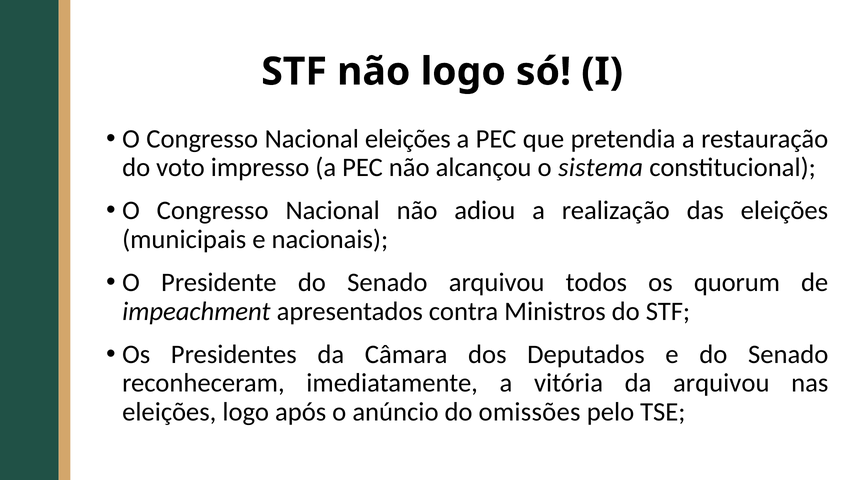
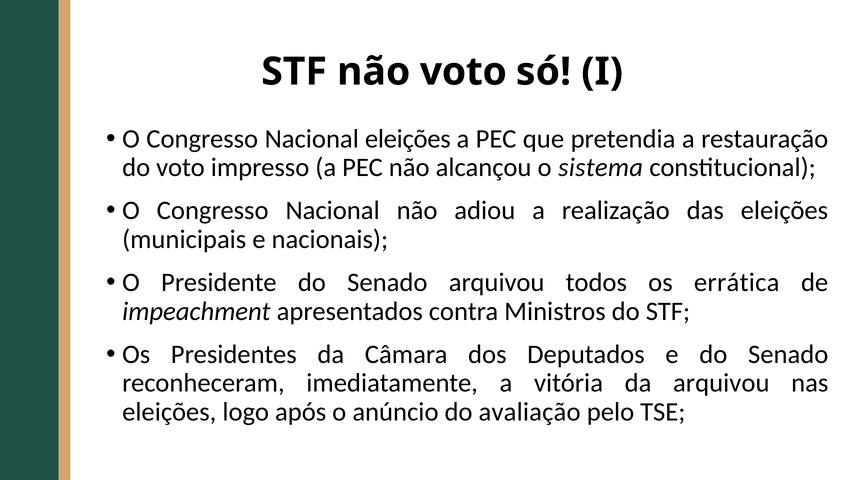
não logo: logo -> voto
quorum: quorum -> errática
omissões: omissões -> avaliação
